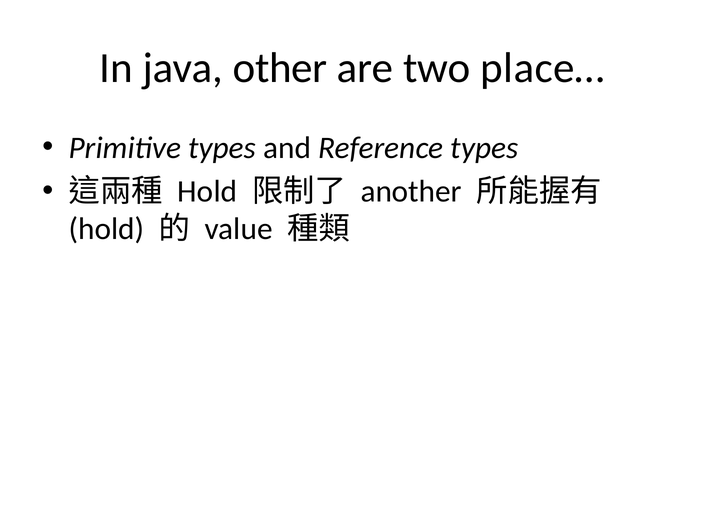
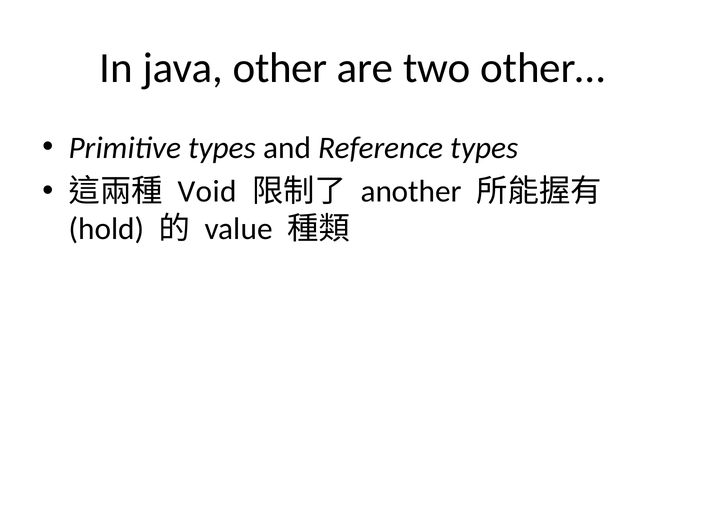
place…: place… -> other…
Hold at (207, 192): Hold -> Void
